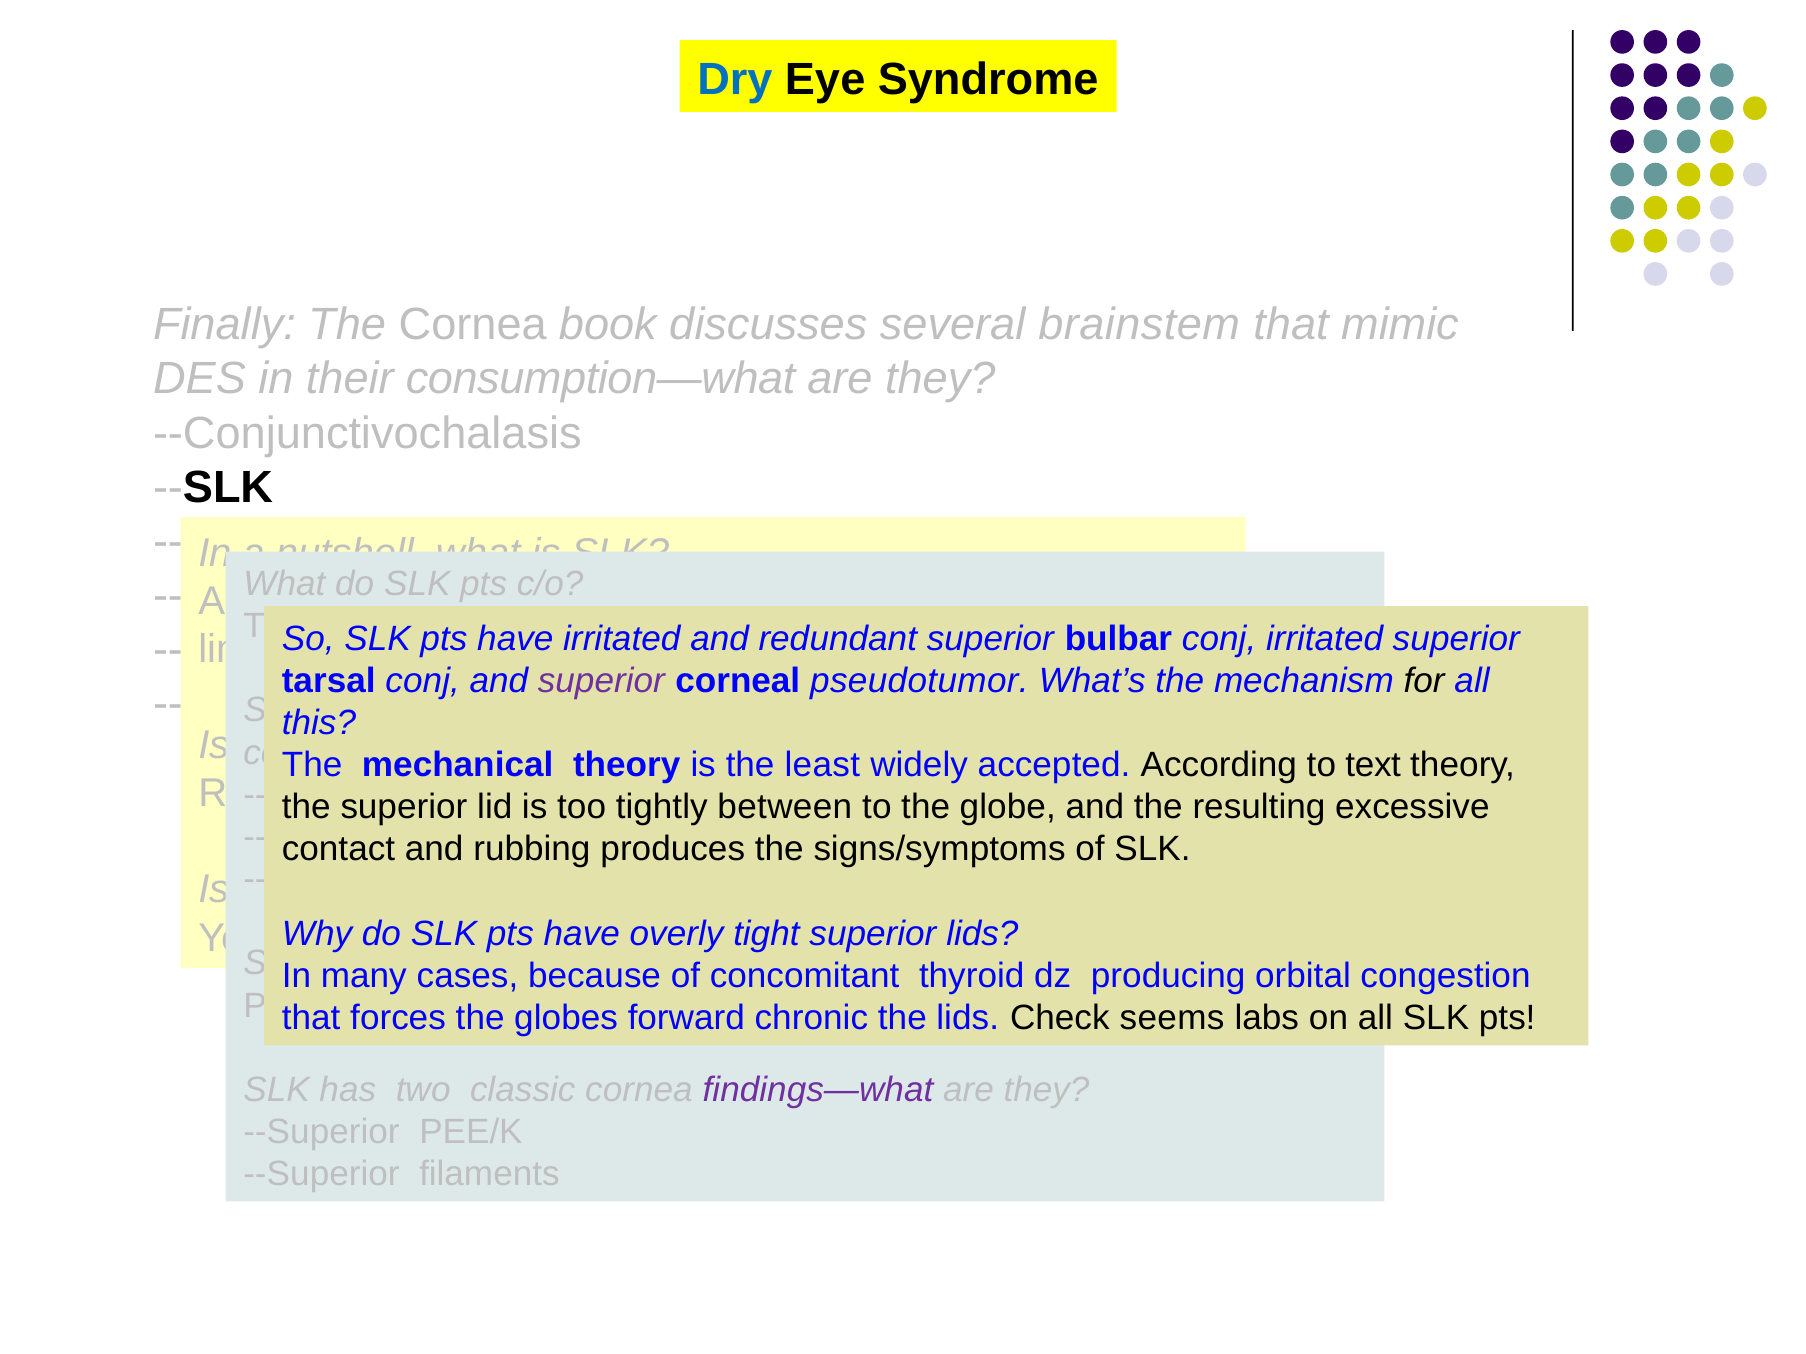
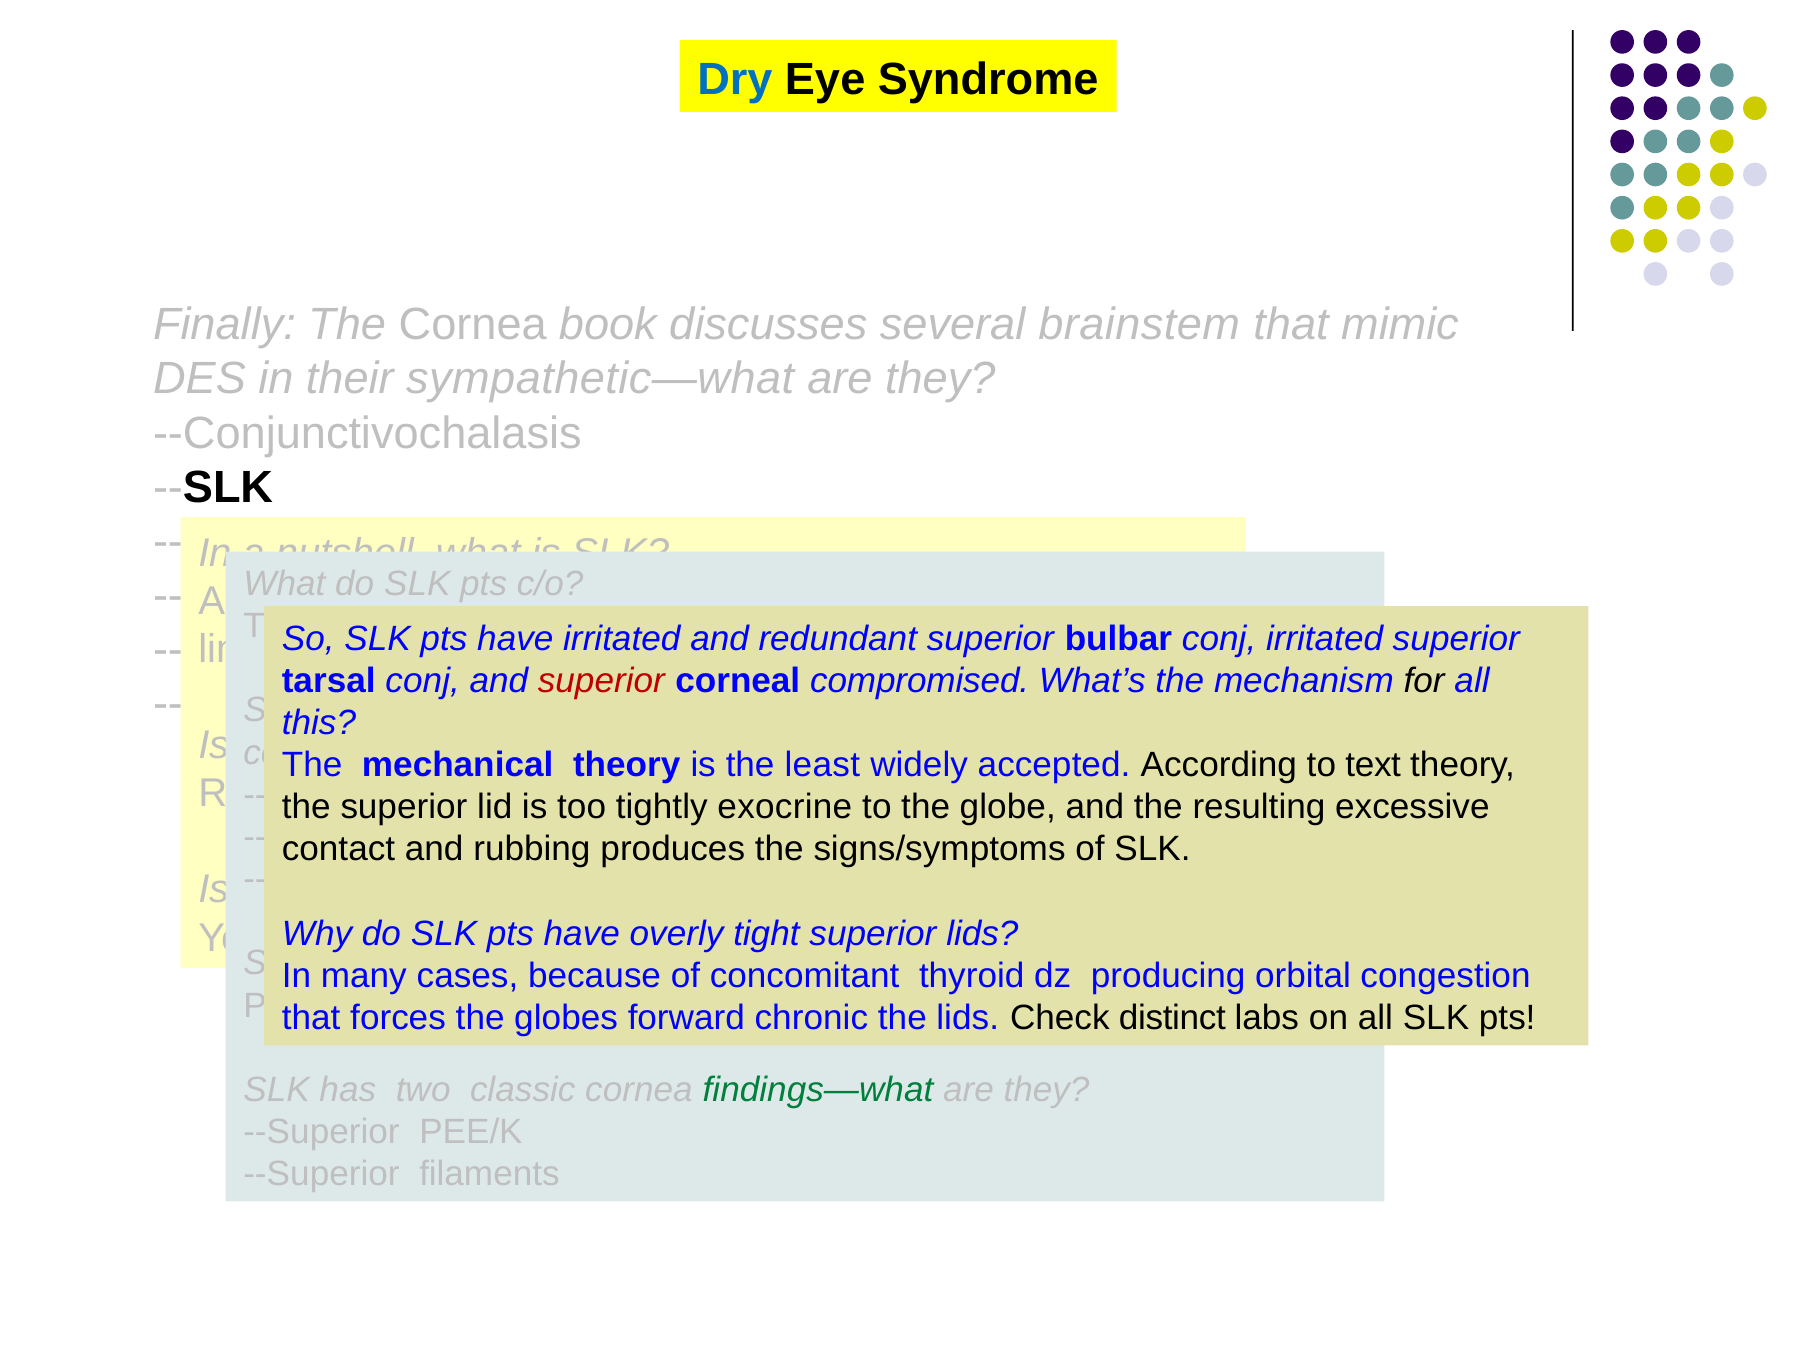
consumption—what: consumption—what -> sympathetic—what
superior at (601, 681) colour: purple -> red
pseudotumor: pseudotumor -> compromised
between: between -> exocrine
seems: seems -> distinct
findings—what colour: purple -> green
